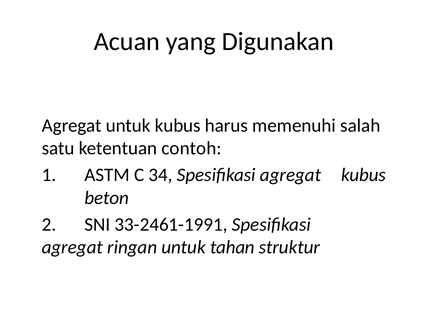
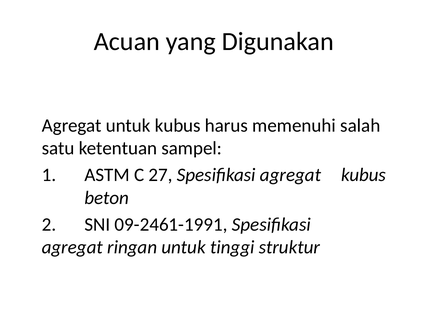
contoh: contoh -> sampel
34: 34 -> 27
33-2461-1991: 33-2461-1991 -> 09-2461-1991
tahan: tahan -> tinggi
